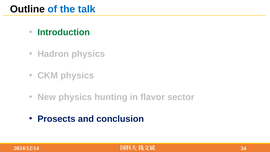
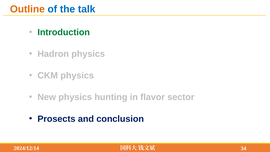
Outline colour: black -> orange
